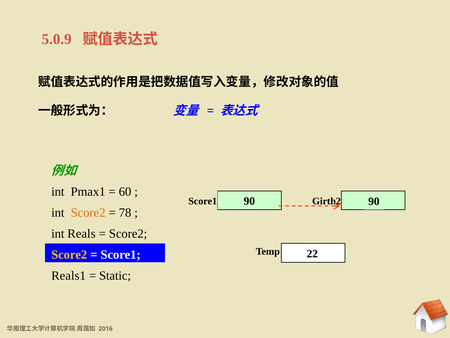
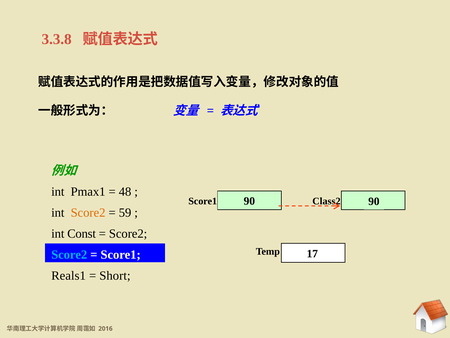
5.0.9: 5.0.9 -> 3.3.8
60: 60 -> 48
Girth2: Girth2 -> Class2
78: 78 -> 59
Reals: Reals -> Const
22: 22 -> 17
Score2 at (69, 254) colour: yellow -> light blue
Static: Static -> Short
